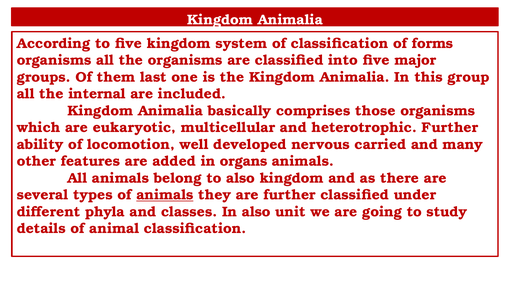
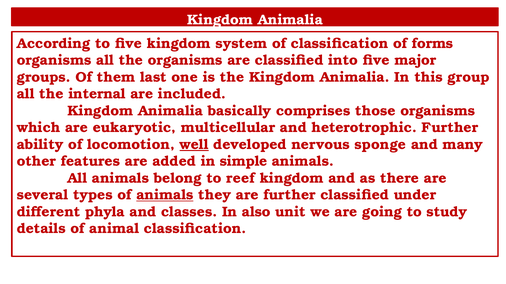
well underline: none -> present
carried: carried -> sponge
organs: organs -> simple
to also: also -> reef
